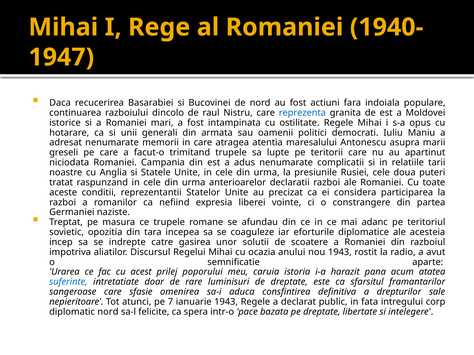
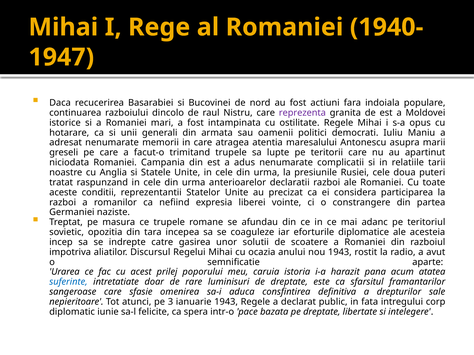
reprezenta colour: blue -> purple
7: 7 -> 3
diplomatic nord: nord -> iunie
